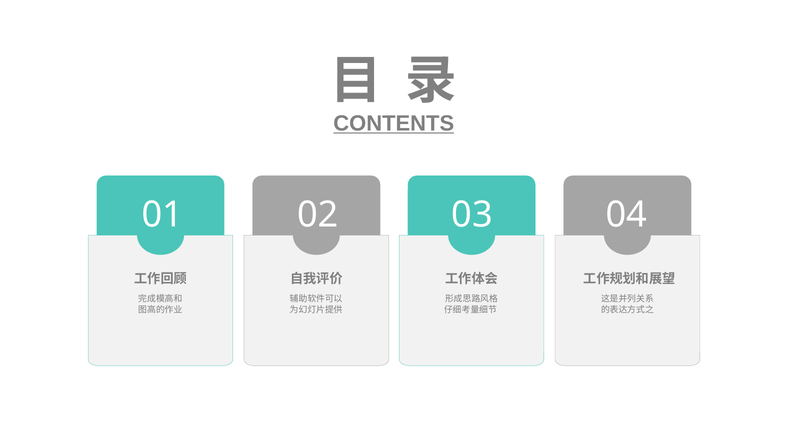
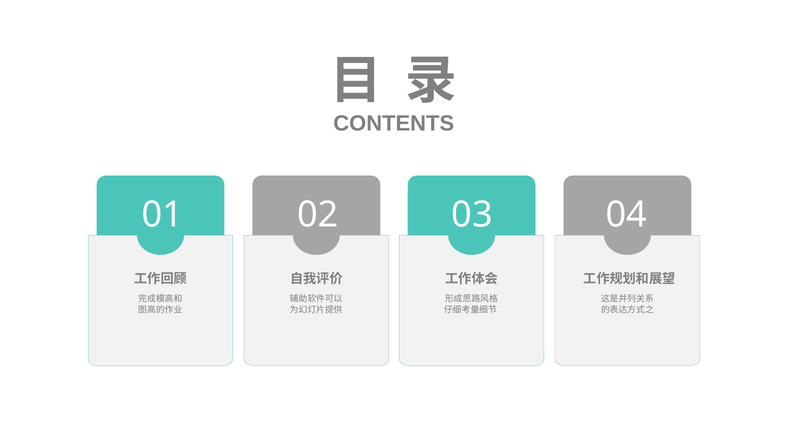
CONTENTS underline: present -> none
